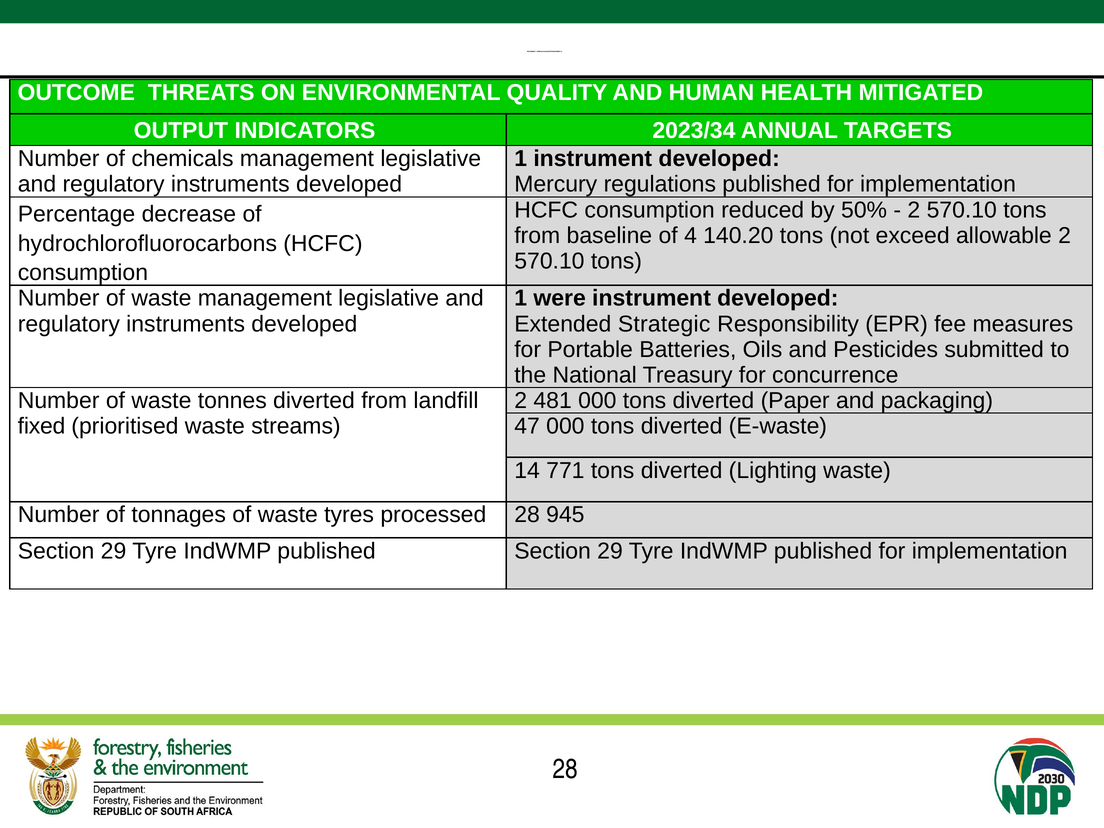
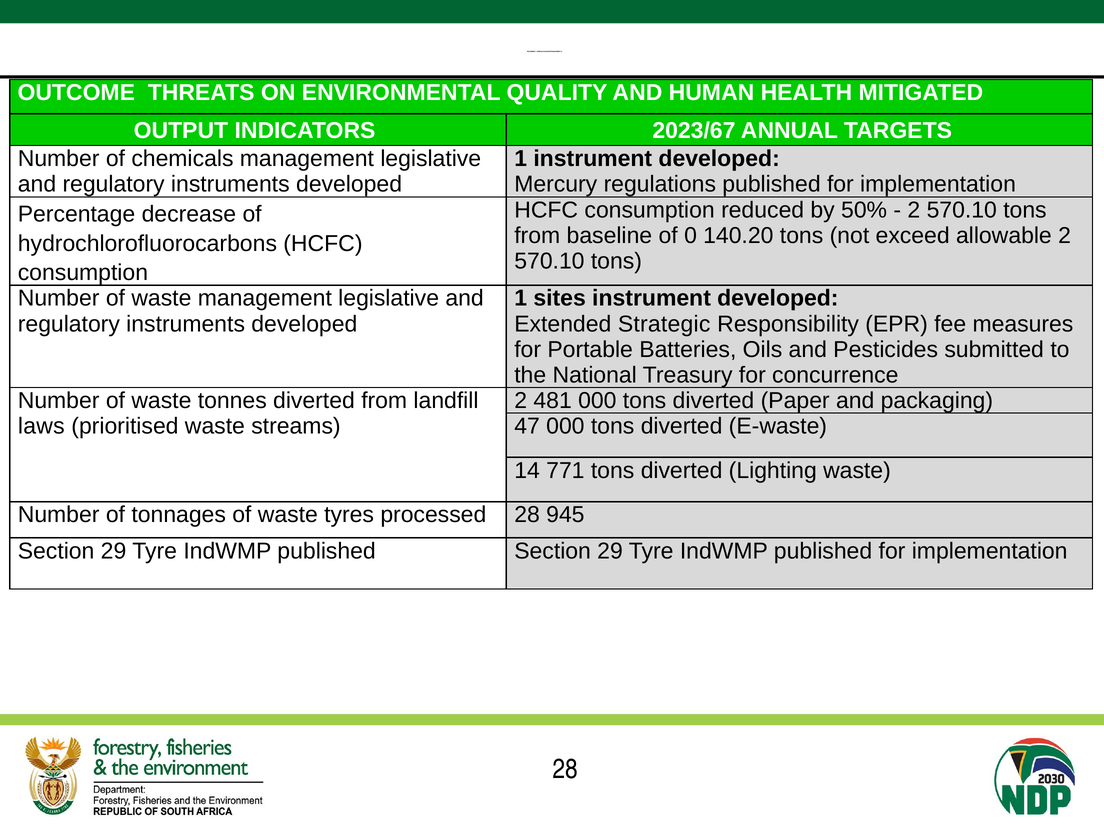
2023/34: 2023/34 -> 2023/67
4: 4 -> 0
were: were -> sites
fixed: fixed -> laws
